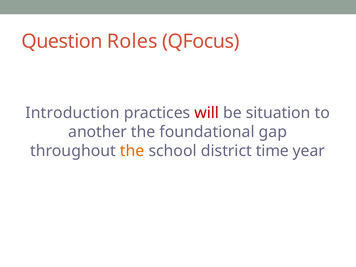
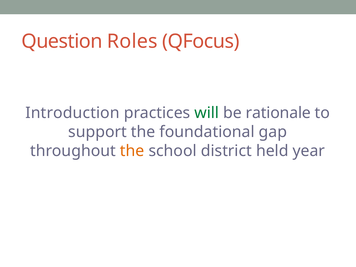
will colour: red -> green
situation: situation -> rationale
another: another -> support
time: time -> held
